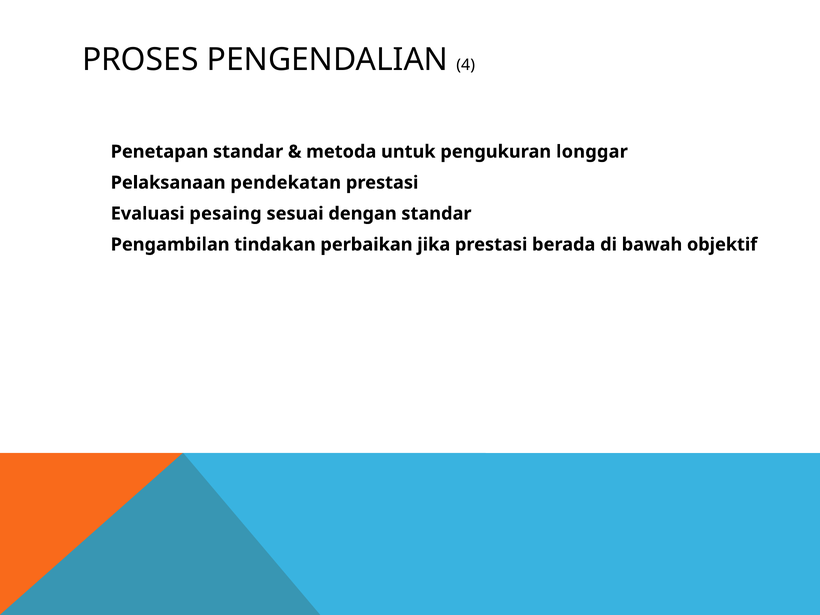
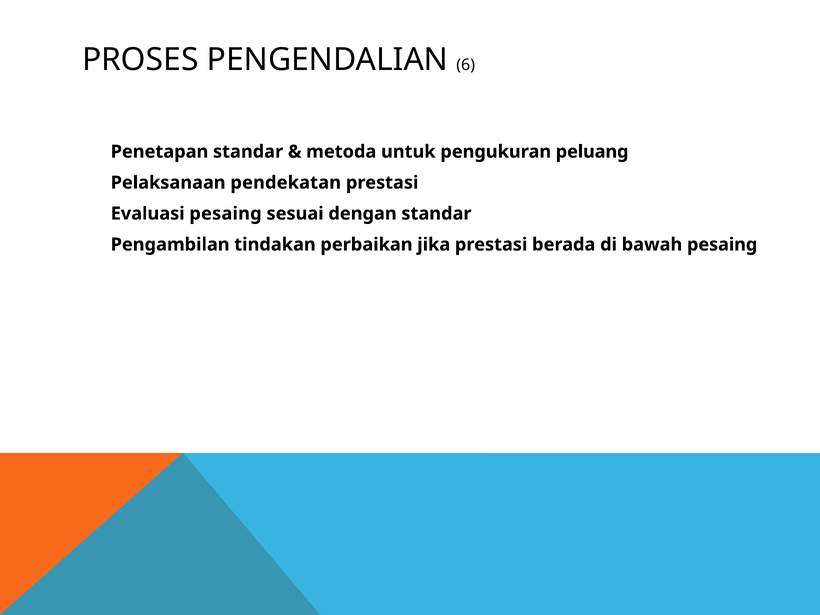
4: 4 -> 6
longgar: longgar -> peluang
bawah objektif: objektif -> pesaing
